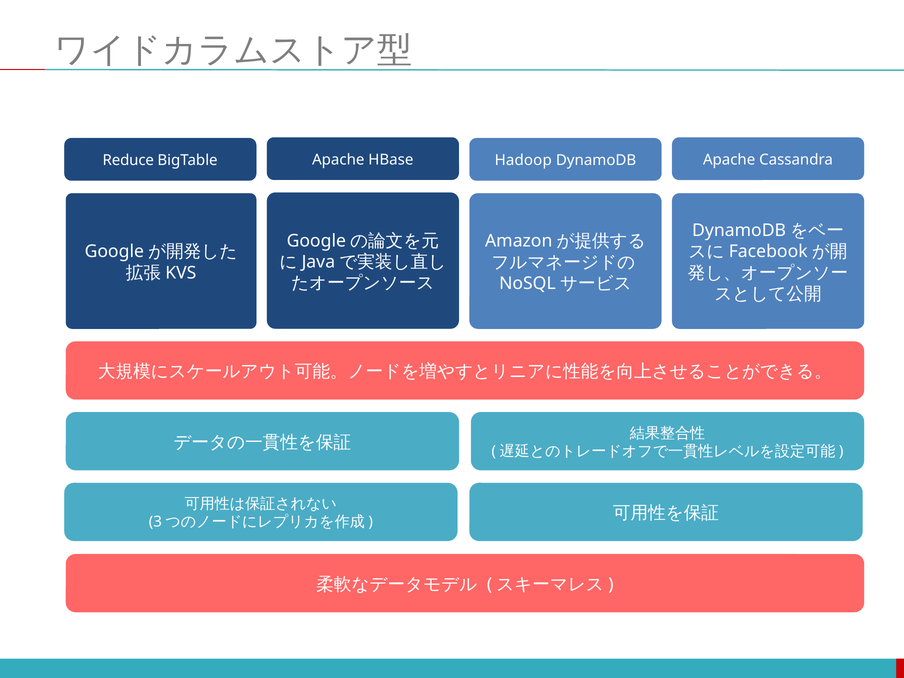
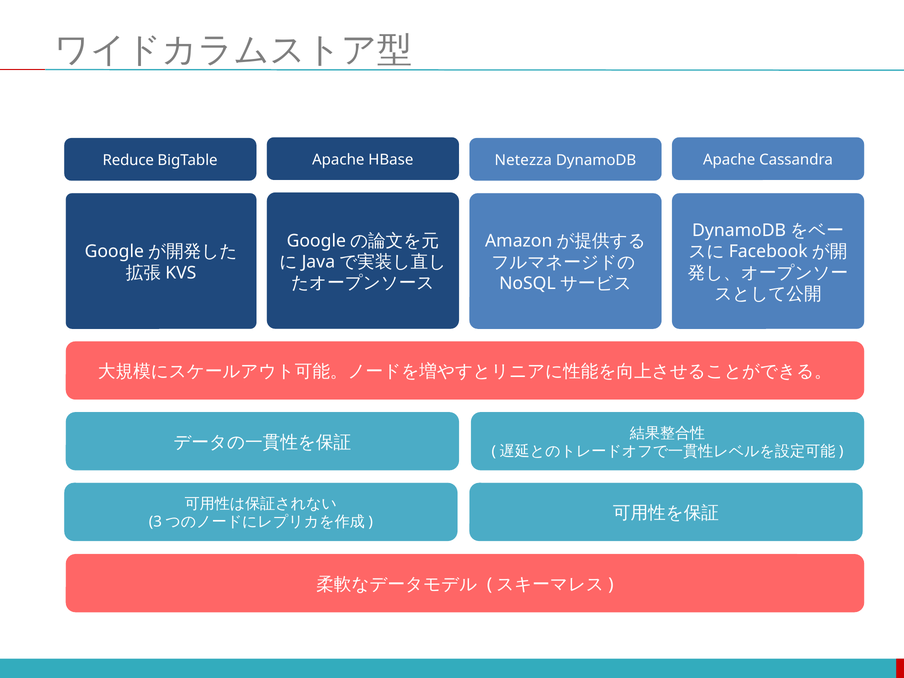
Hadoop: Hadoop -> Netezza
